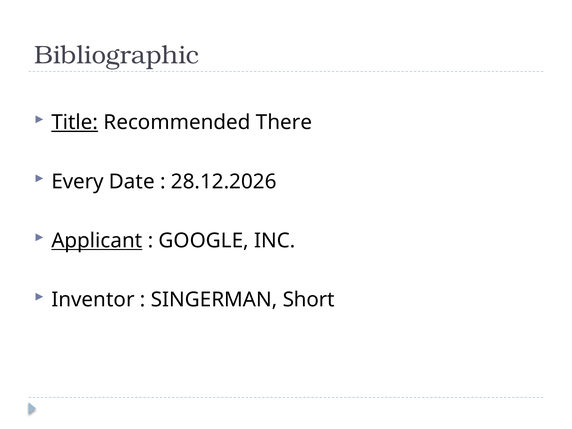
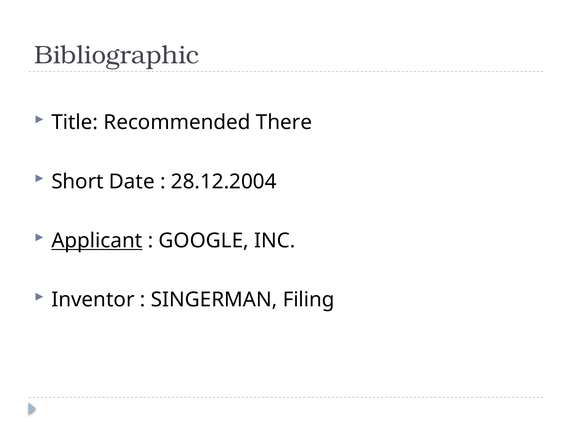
Title underline: present -> none
Every: Every -> Short
28.12.2026: 28.12.2026 -> 28.12.2004
Short: Short -> Filing
